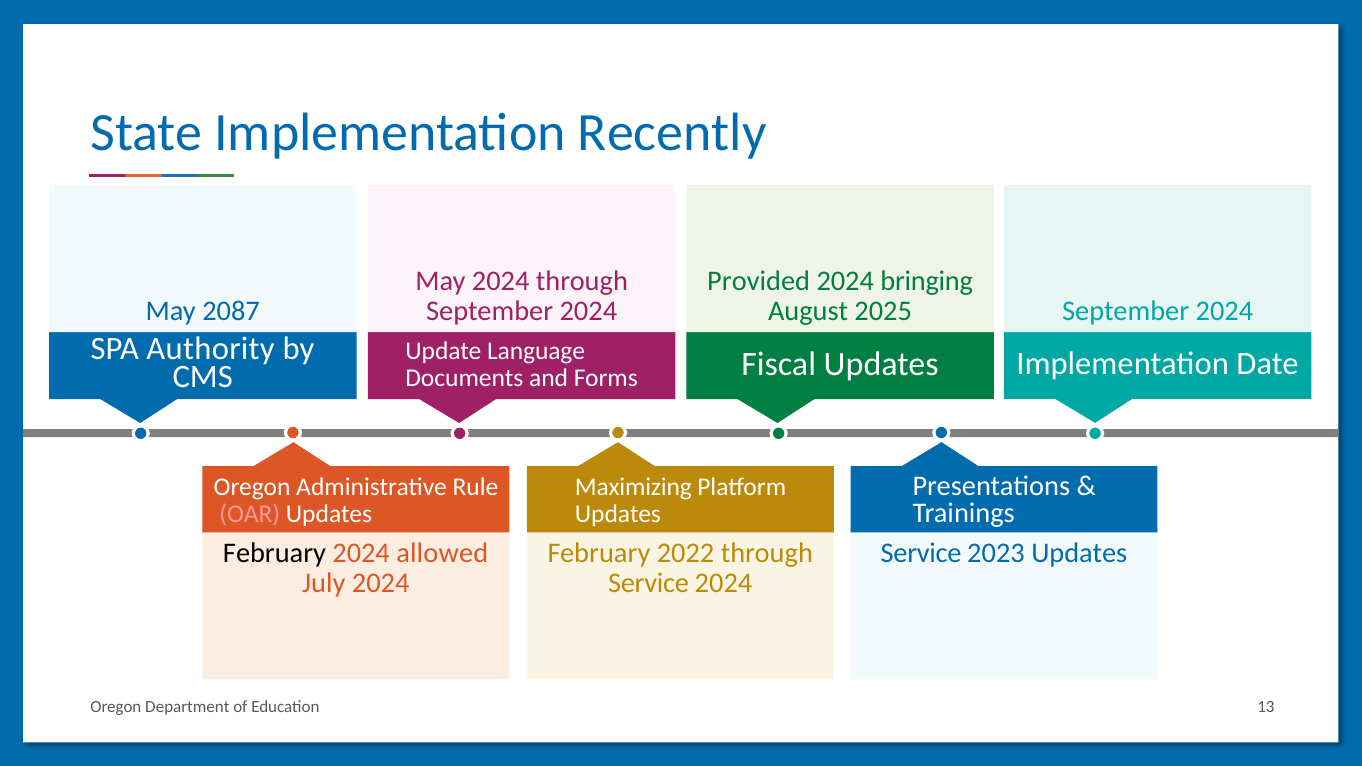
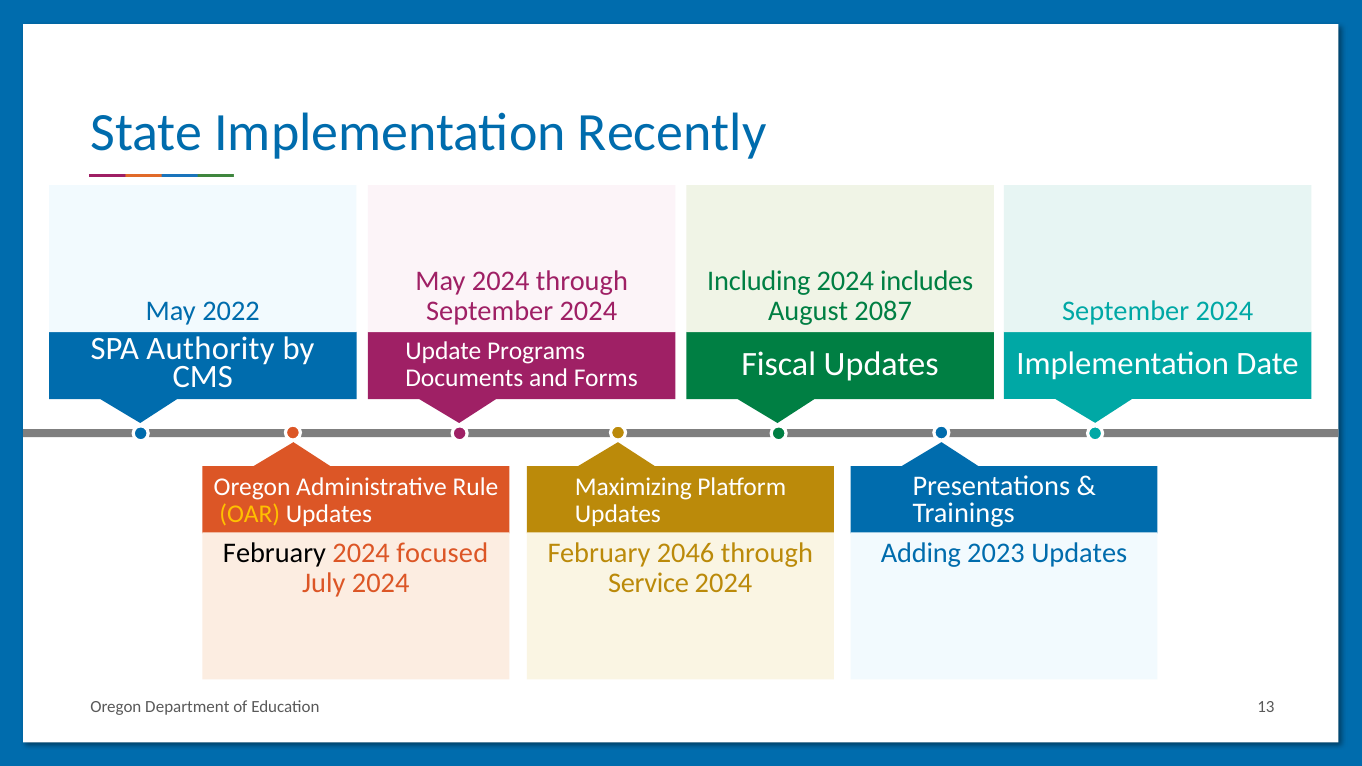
Provided: Provided -> Including
bringing: bringing -> includes
2087: 2087 -> 2022
2025: 2025 -> 2087
Language: Language -> Programs
OAR colour: pink -> yellow
allowed: allowed -> focused
2022: 2022 -> 2046
Service at (921, 553): Service -> Adding
